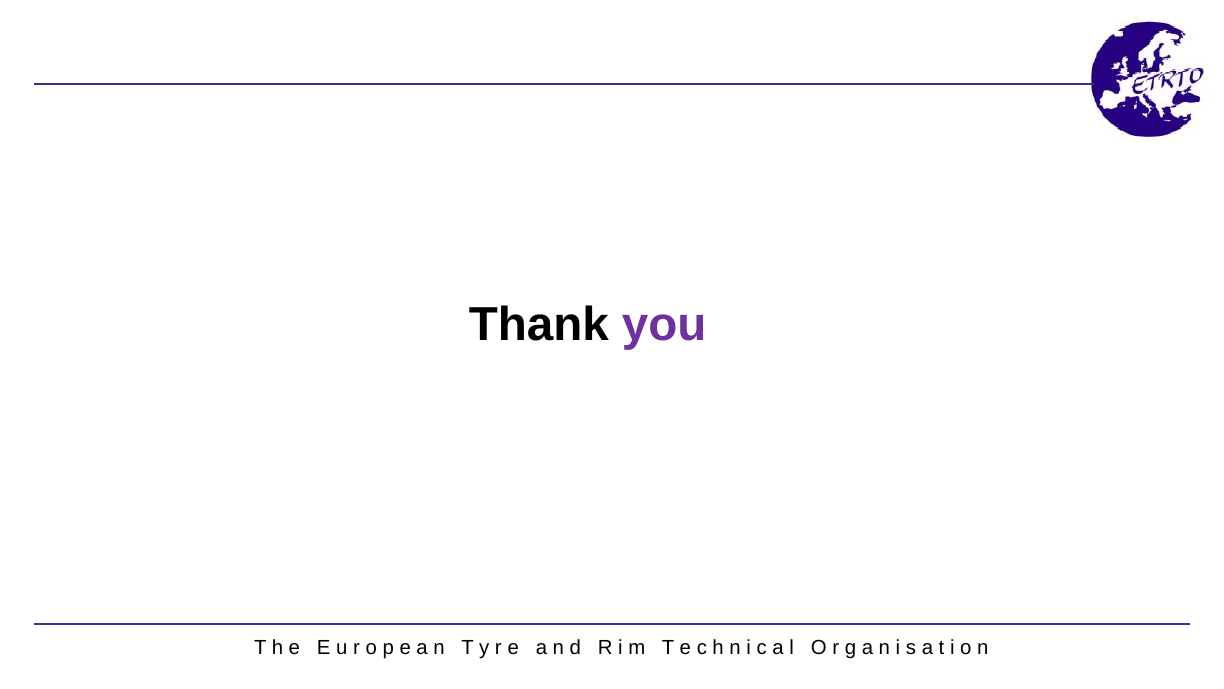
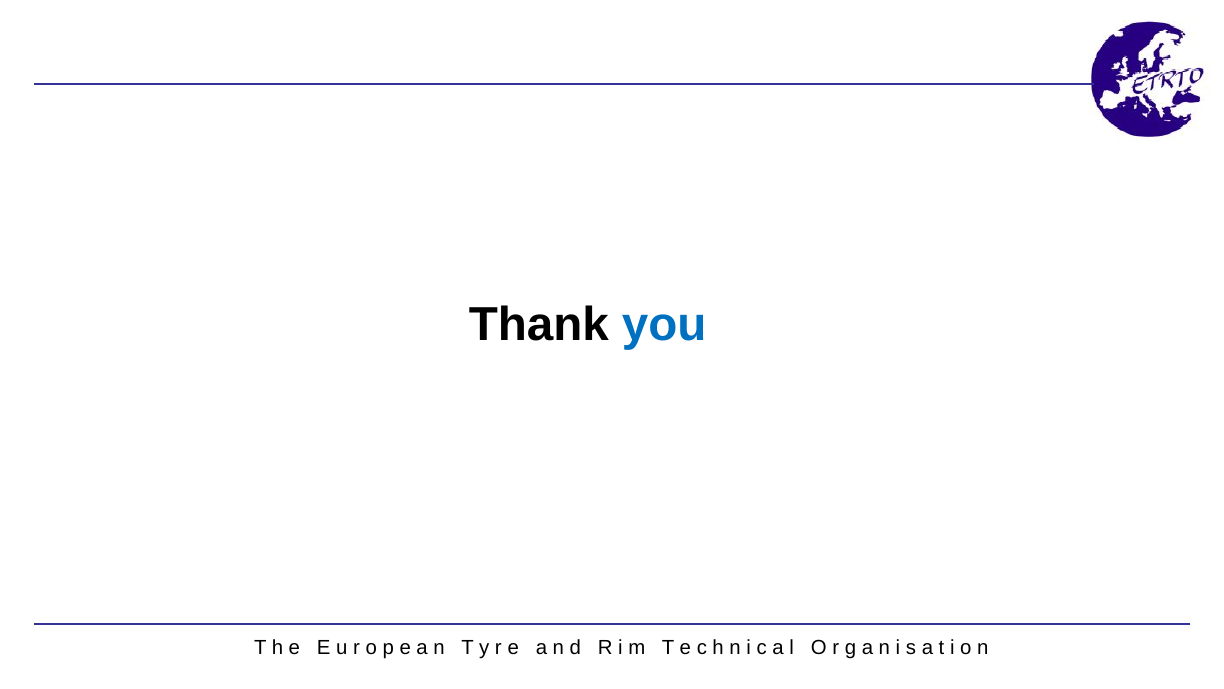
you colour: purple -> blue
